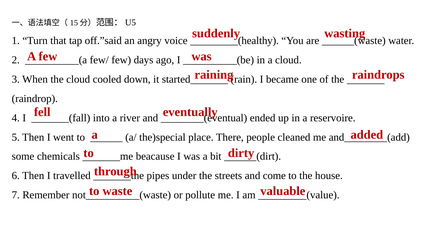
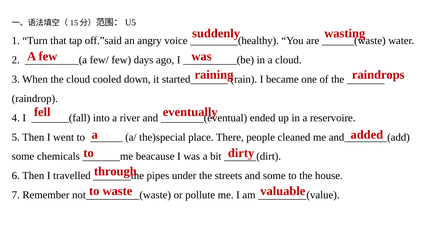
and come: come -> some
